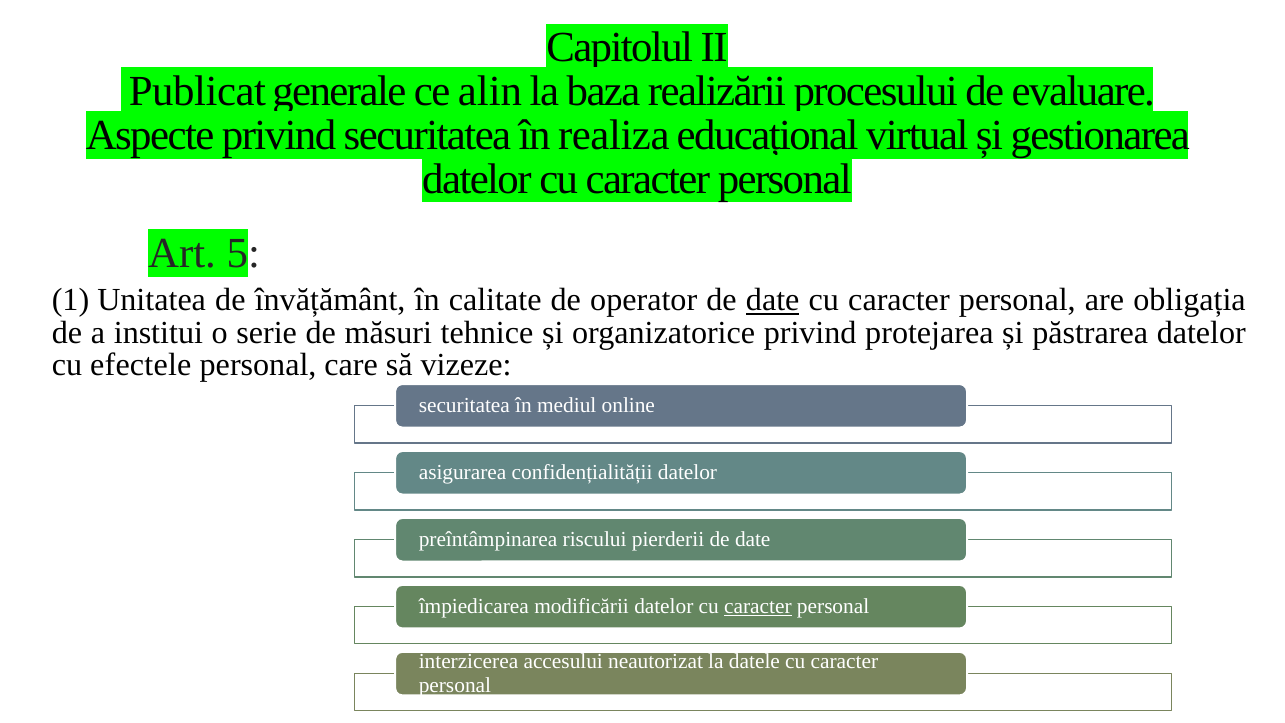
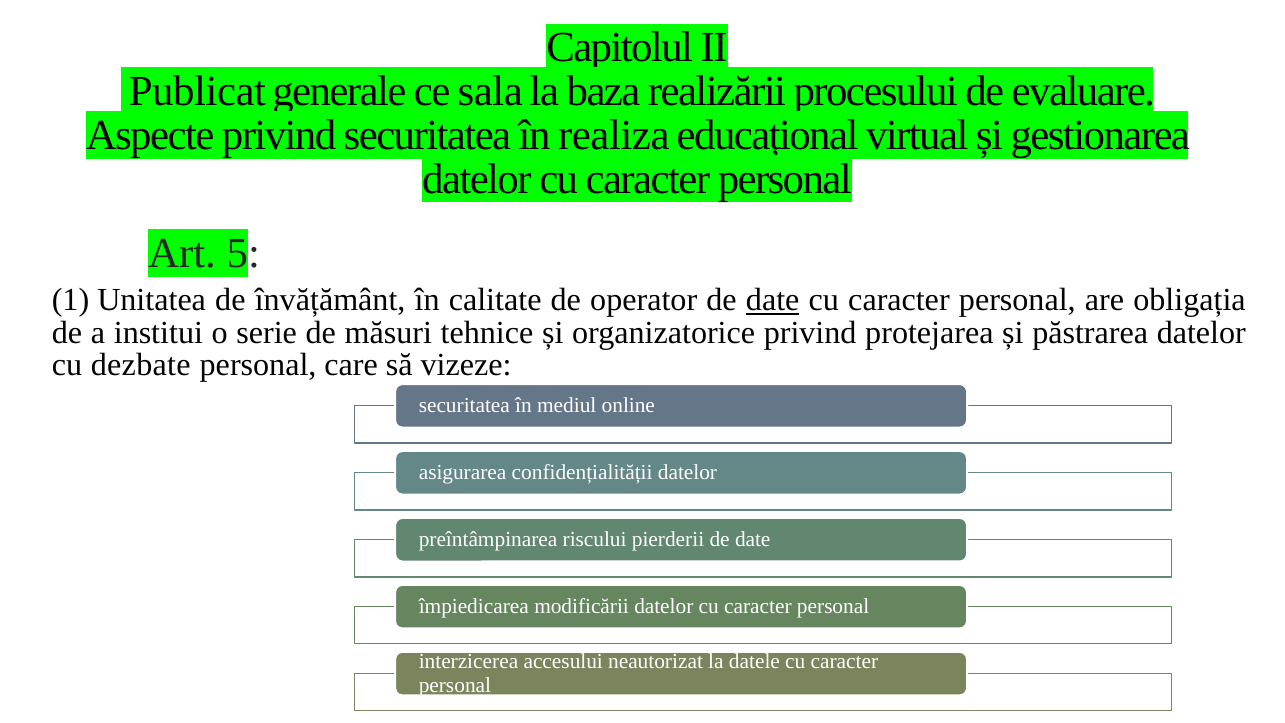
alin: alin -> sala
efectele: efectele -> dezbate
caracter at (758, 606) underline: present -> none
